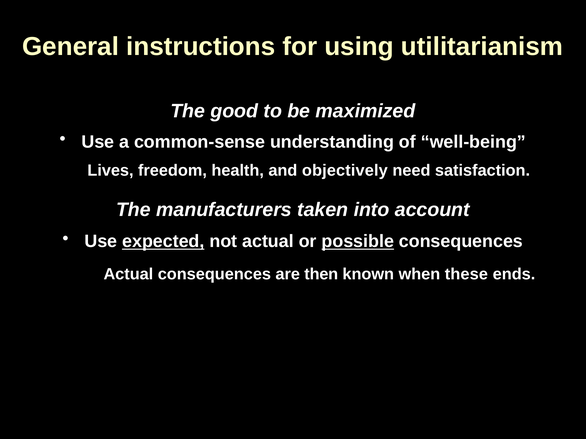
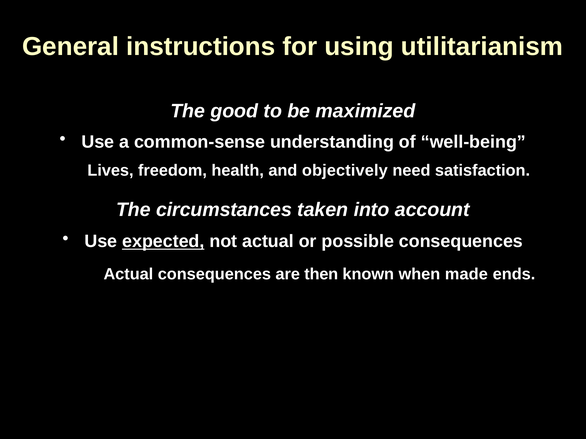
manufacturers: manufacturers -> circumstances
possible underline: present -> none
these: these -> made
